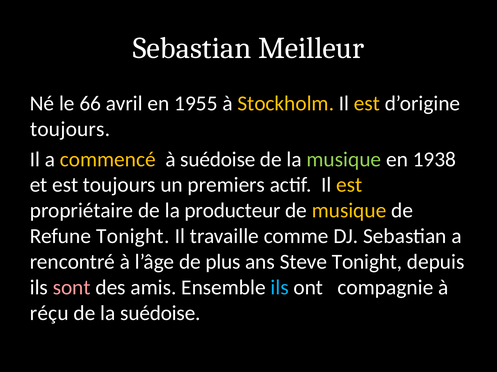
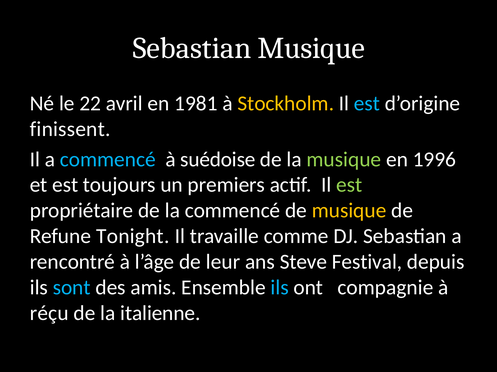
Sebastian Meilleur: Meilleur -> Musique
66: 66 -> 22
1955: 1955 -> 1981
est at (367, 104) colour: yellow -> light blue
toujours at (70, 129): toujours -> finissent
commencé at (108, 160) colour: yellow -> light blue
1938: 1938 -> 1996
est at (349, 185) colour: yellow -> light green
la producteur: producteur -> commencé
plus: plus -> leur
Steve Tonight: Tonight -> Festival
sont colour: pink -> light blue
la suédoise: suédoise -> italienne
